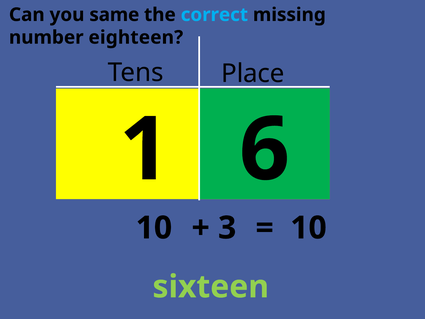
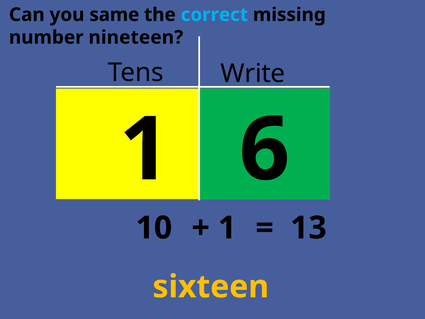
eighteen: eighteen -> nineteen
Place: Place -> Write
3 at (227, 228): 3 -> 1
10 at (308, 228): 10 -> 13
sixteen colour: light green -> yellow
